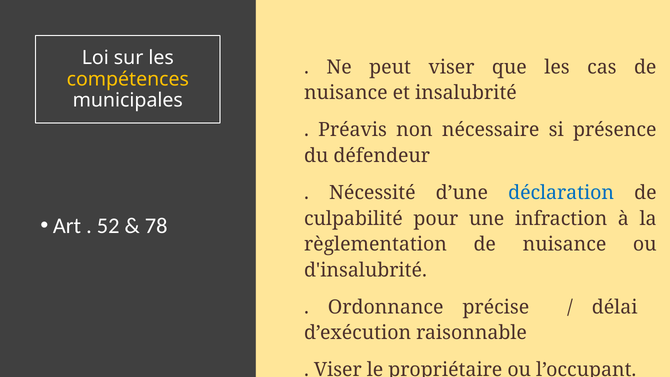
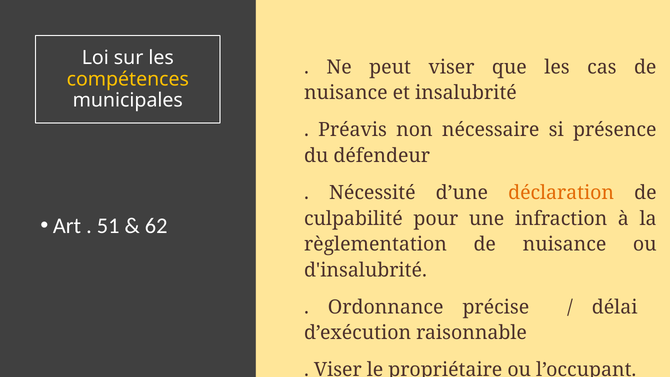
déclaration colour: blue -> orange
52: 52 -> 51
78: 78 -> 62
